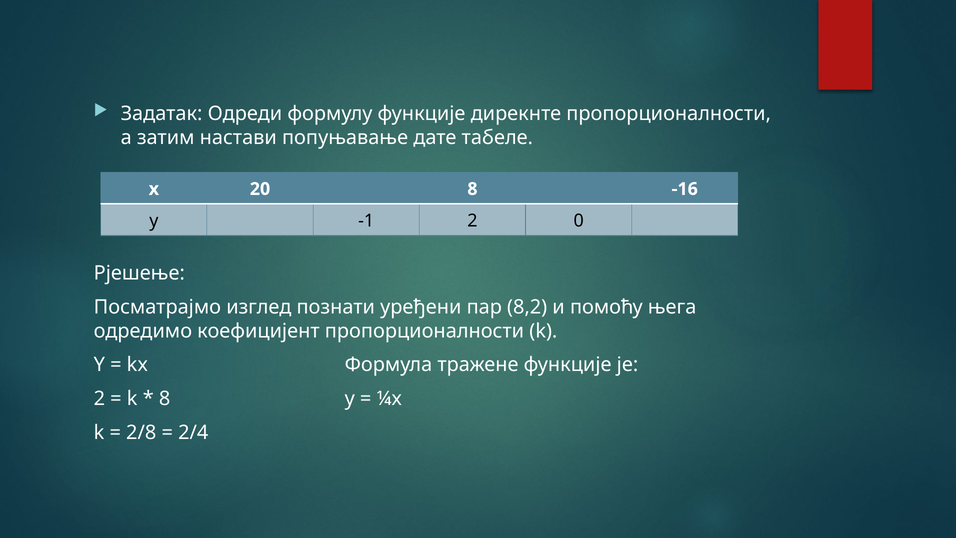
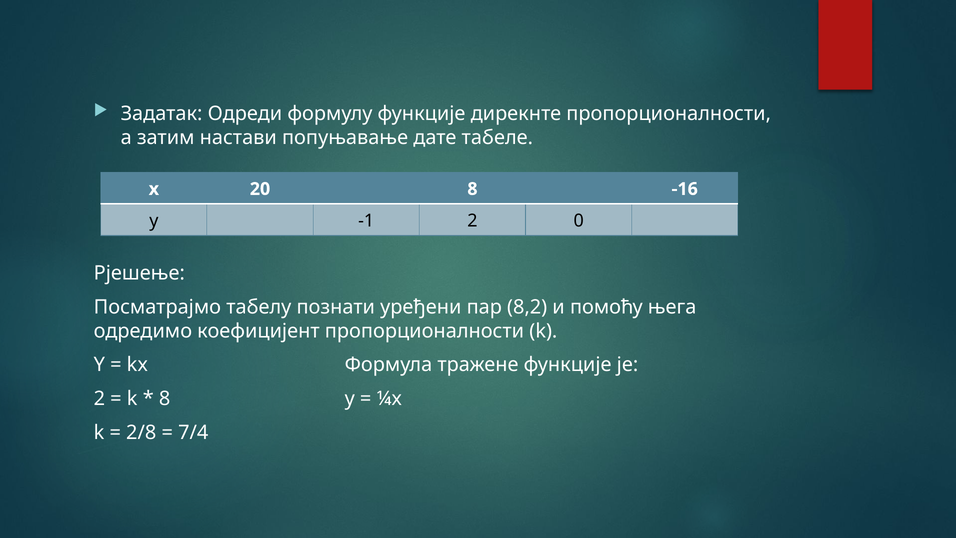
изглед: изглед -> табелу
2/4: 2/4 -> 7/4
